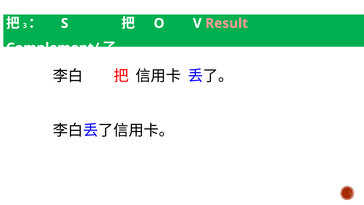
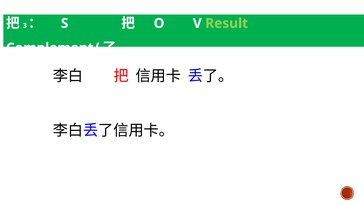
Result colour: pink -> light green
